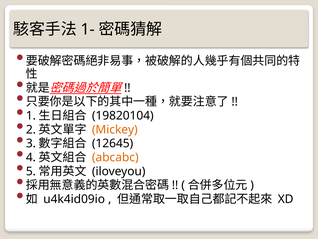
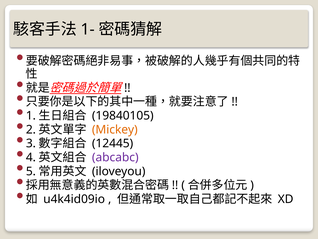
19820104: 19820104 -> 19840105
12645: 12645 -> 12445
abcabc colour: orange -> purple
